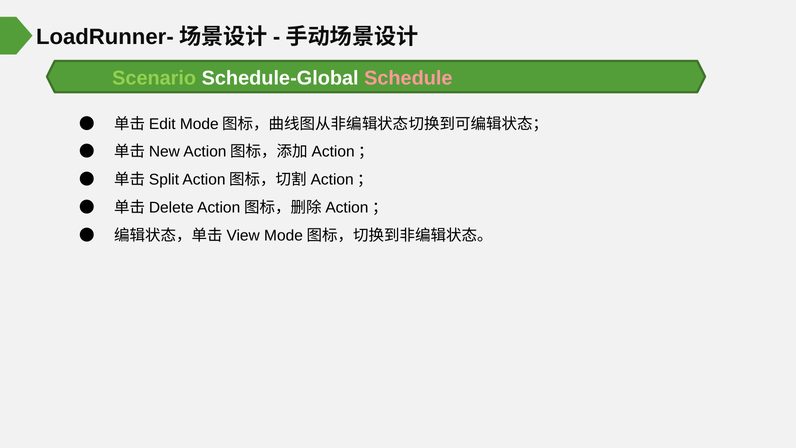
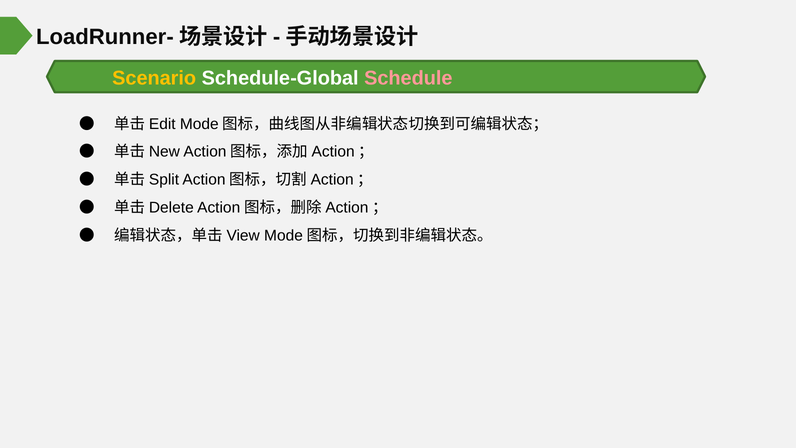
Scenario colour: light green -> yellow
